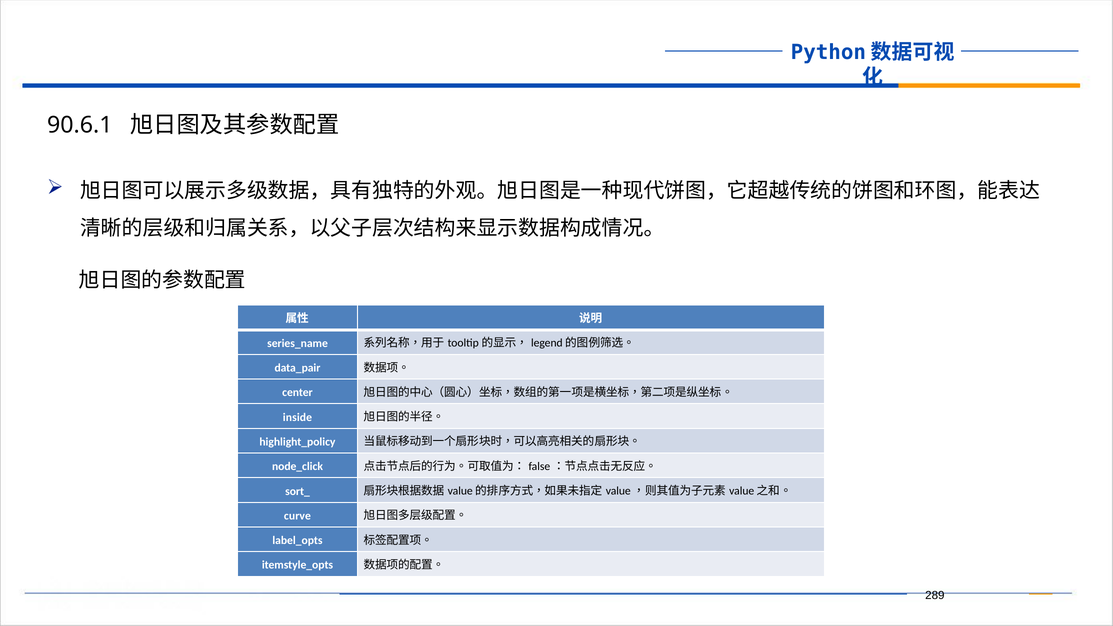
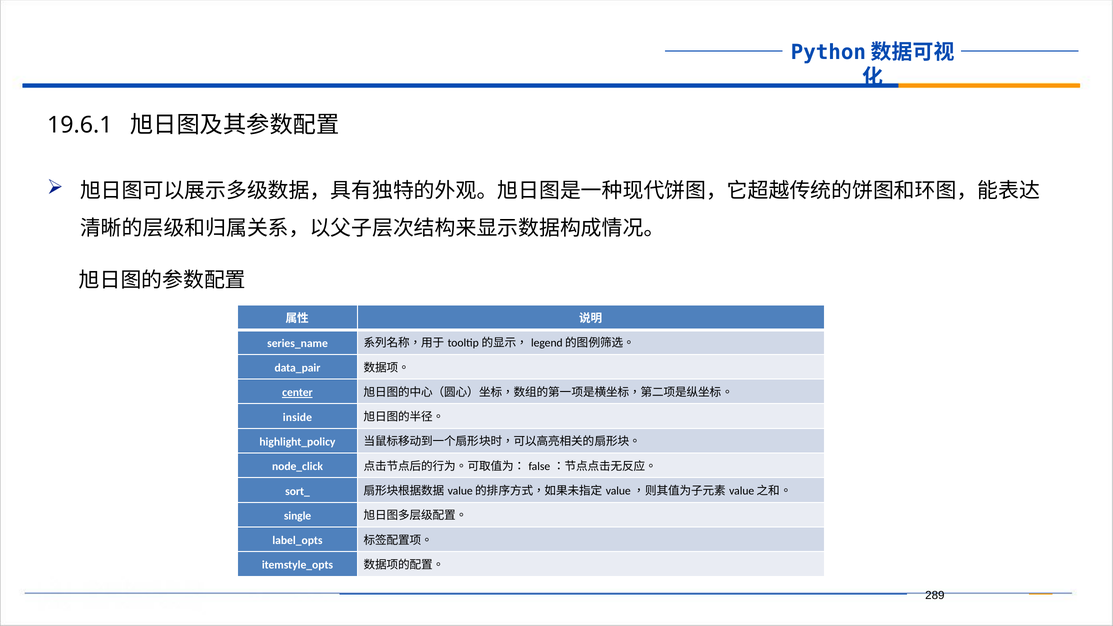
90.6.1: 90.6.1 -> 19.6.1
center underline: none -> present
curve: curve -> single
